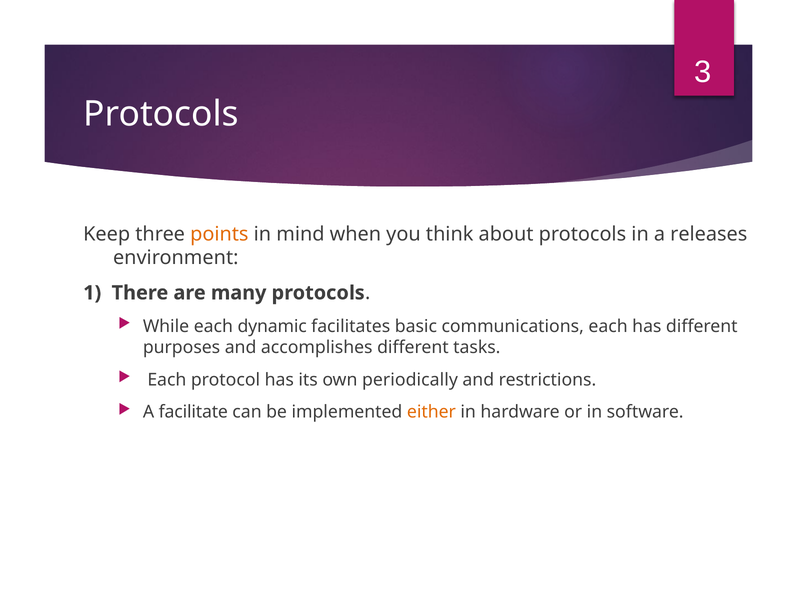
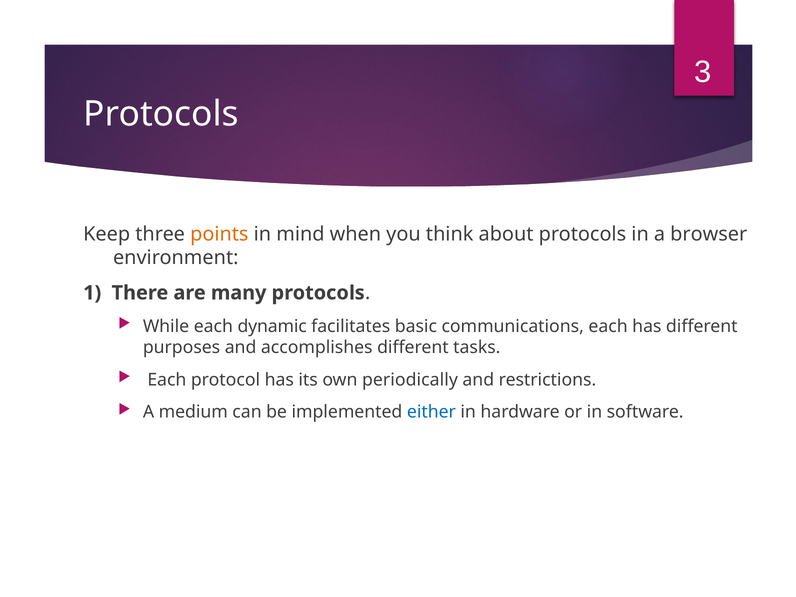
releases: releases -> browser
facilitate: facilitate -> medium
either colour: orange -> blue
